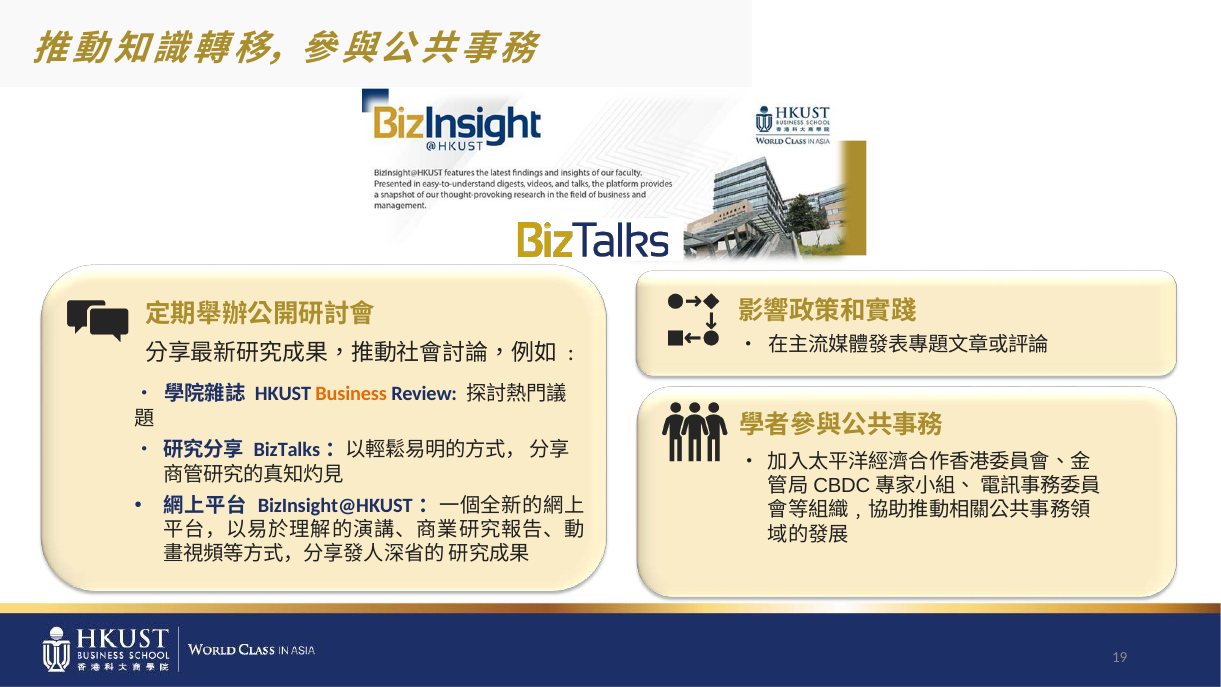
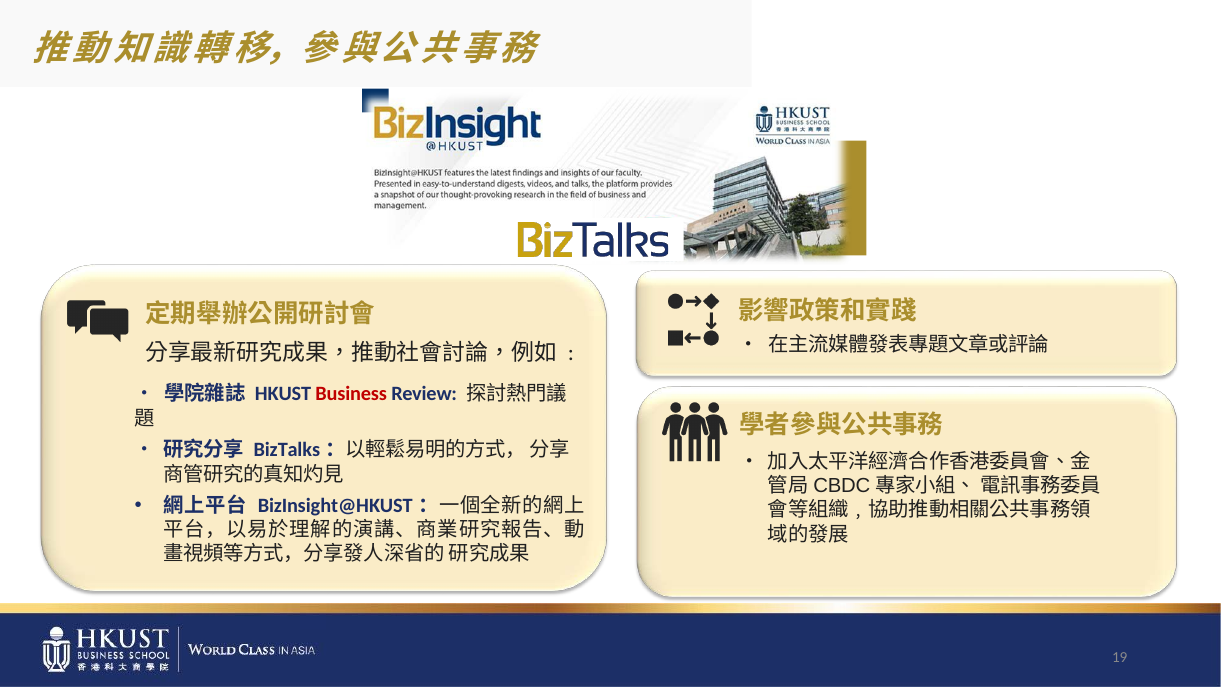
Business colour: orange -> red
